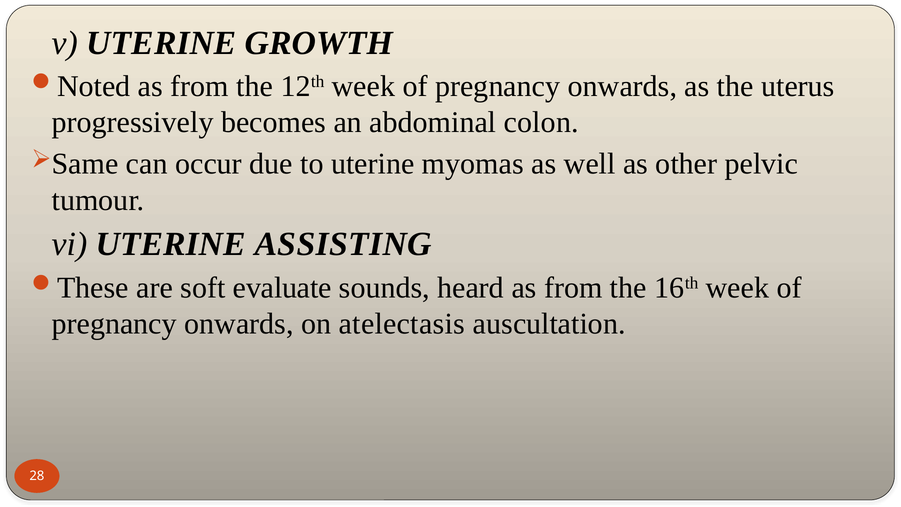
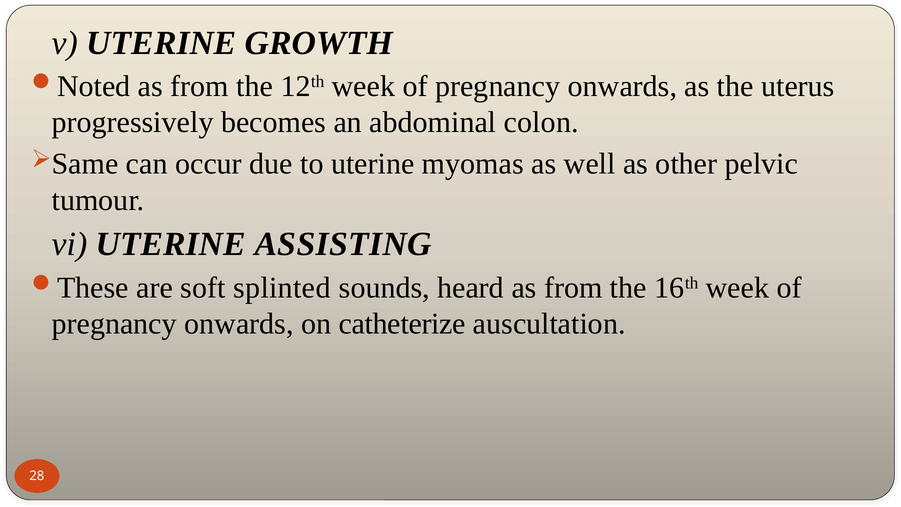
evaluate: evaluate -> splinted
atelectasis: atelectasis -> catheterize
